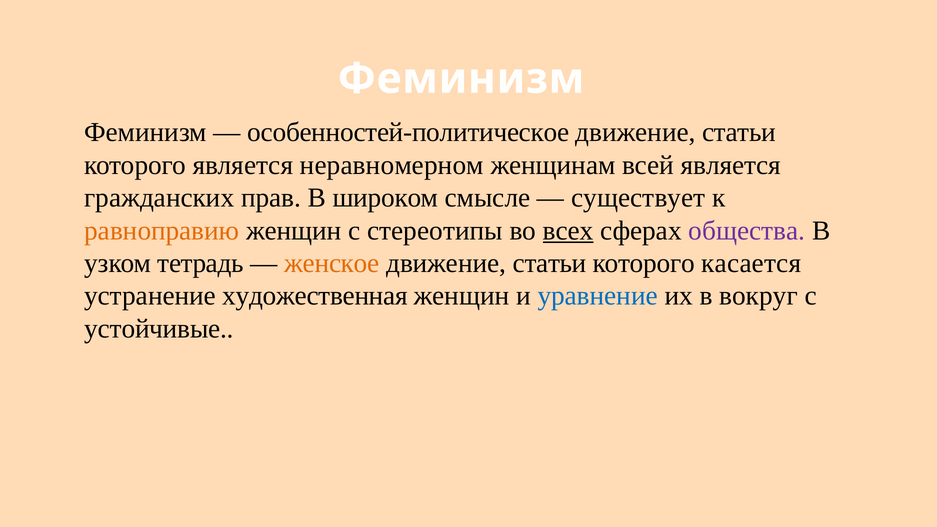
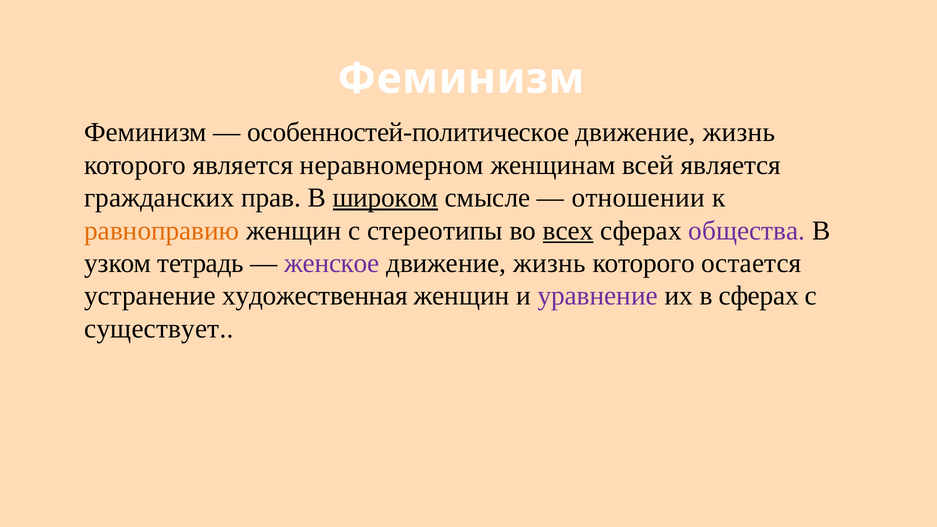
статьи at (739, 132): статьи -> жизнь
широком underline: none -> present
существует: существует -> отношении
женское colour: orange -> purple
статьи at (550, 263): статьи -> жизнь
касается: касается -> остается
уравнение colour: blue -> purple
в вокруг: вокруг -> сферах
устойчивые: устойчивые -> существует
